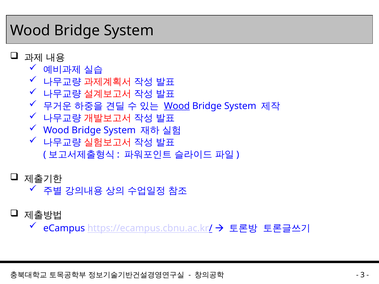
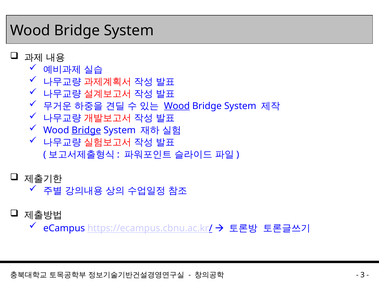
Bridge at (86, 130) underline: none -> present
